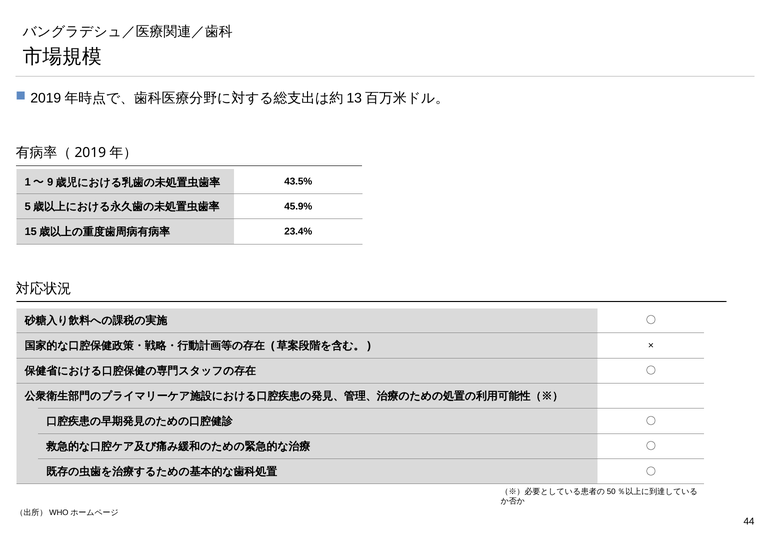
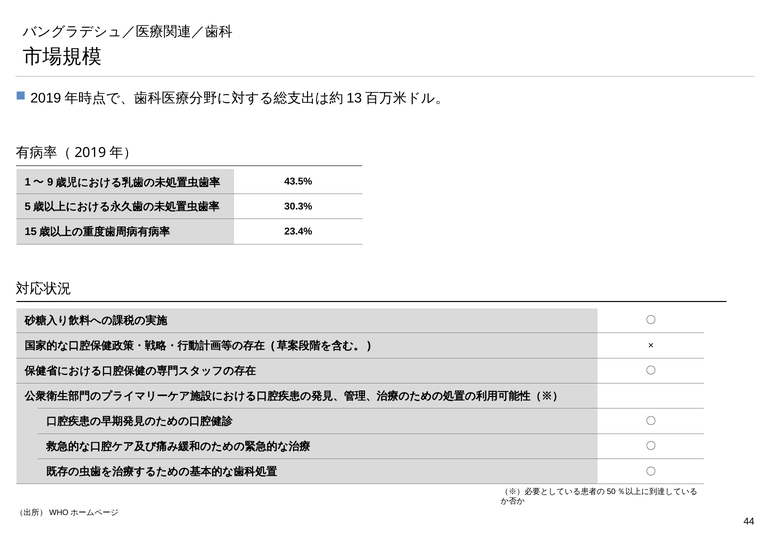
45.9%: 45.9% -> 30.3%
